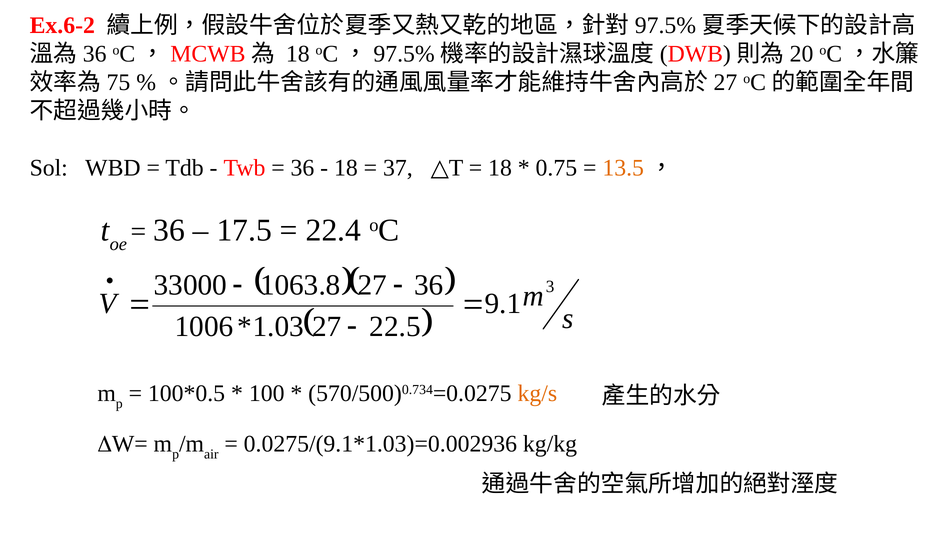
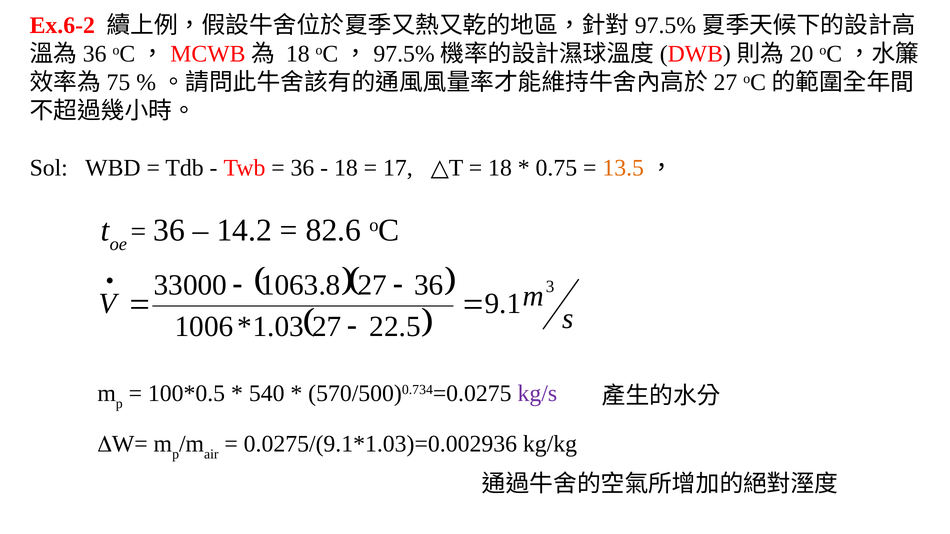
37: 37 -> 17
17.5: 17.5 -> 14.2
22.4: 22.4 -> 82.6
100: 100 -> 540
kg/s colour: orange -> purple
